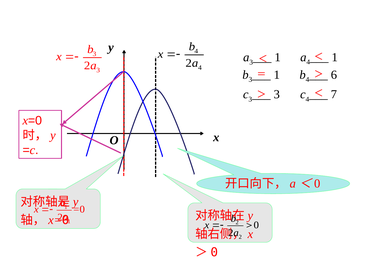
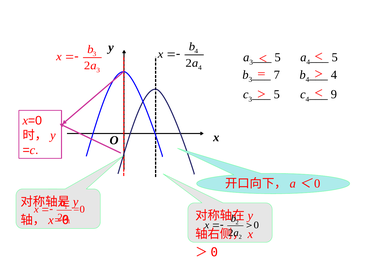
1 at (335, 57): 1 -> 5
1 at (278, 57): 1 -> 5
6 at (334, 75): 6 -> 4
1 at (277, 75): 1 -> 7
7: 7 -> 9
3 at (277, 95): 3 -> 5
